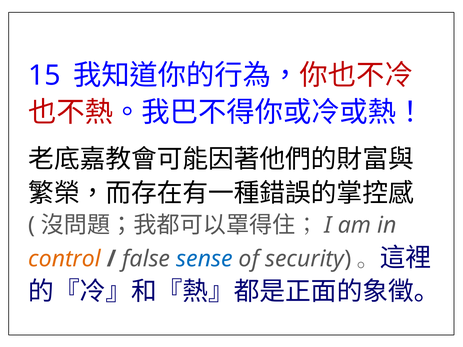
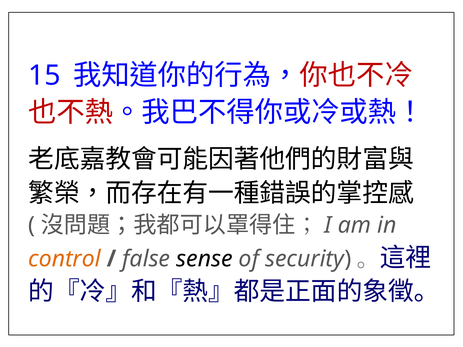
sense colour: blue -> black
